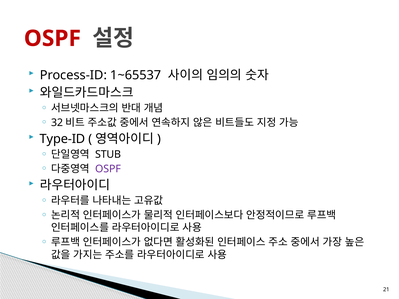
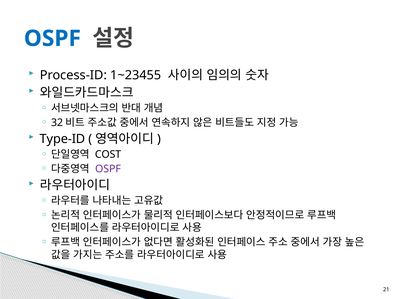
OSPF at (52, 38) colour: red -> blue
1~65537: 1~65537 -> 1~23455
STUB: STUB -> COST
